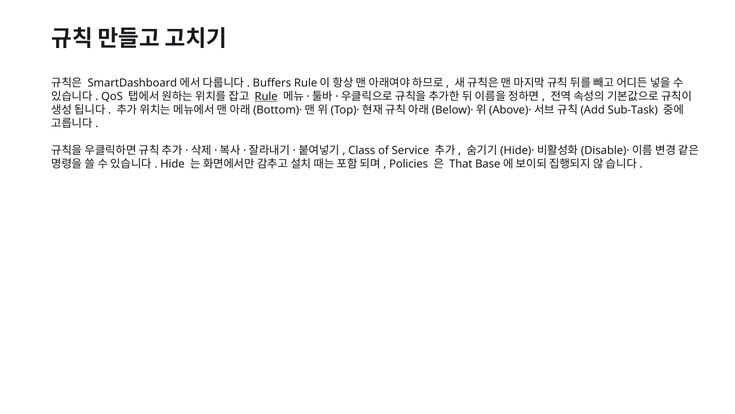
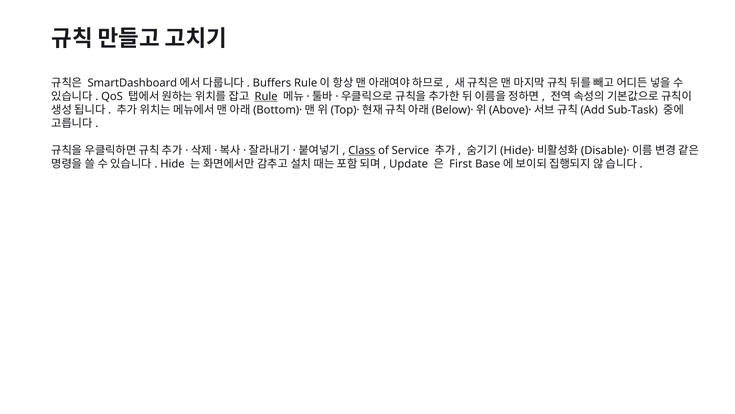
Class underline: none -> present
Policies: Policies -> Update
That: That -> First
